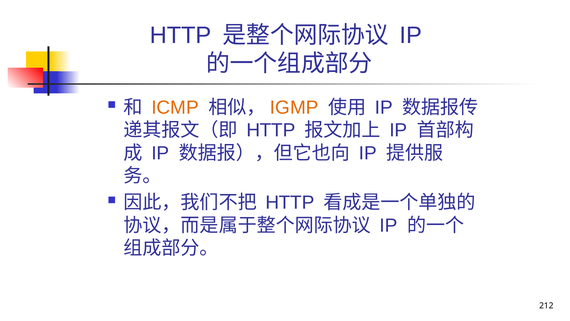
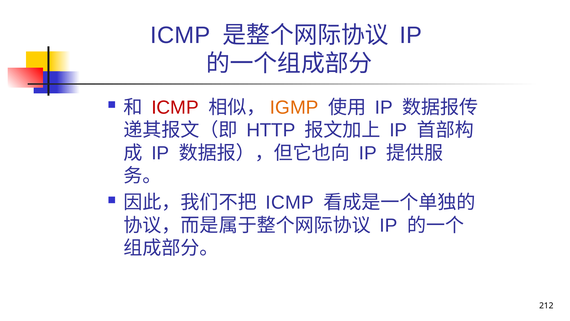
HTTP at (181, 35): HTTP -> ICMP
ICMP at (175, 107) colour: orange -> red
HTTP at (290, 202): HTTP -> ICMP
